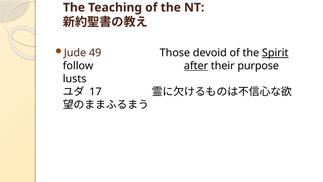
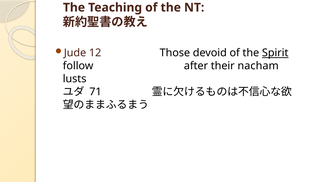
49: 49 -> 12
after underline: present -> none
purpose: purpose -> nacham
17: 17 -> 71
